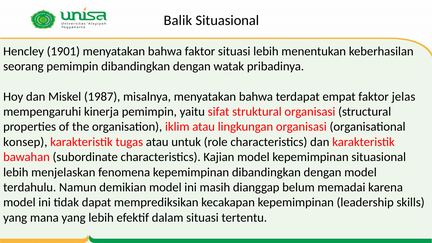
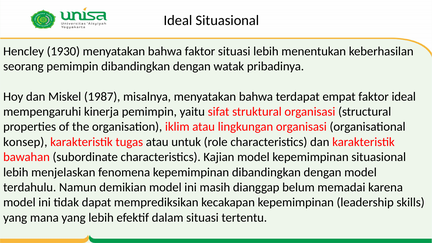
Balik at (178, 20): Balik -> Ideal
1901: 1901 -> 1930
faktor jelas: jelas -> ideal
